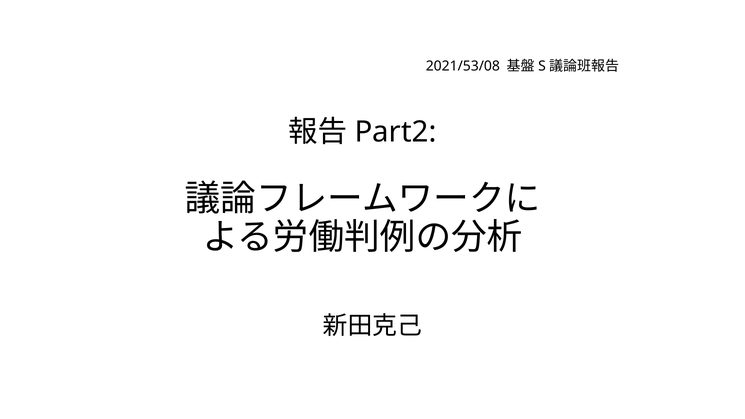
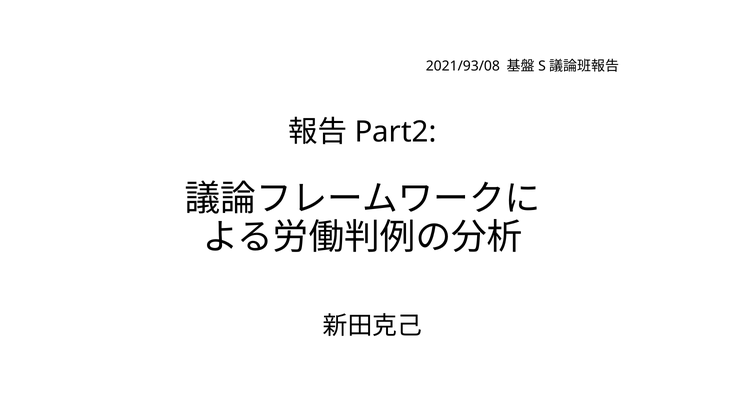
2021/53/08: 2021/53/08 -> 2021/93/08
